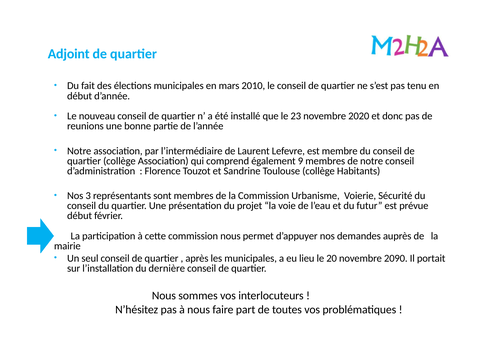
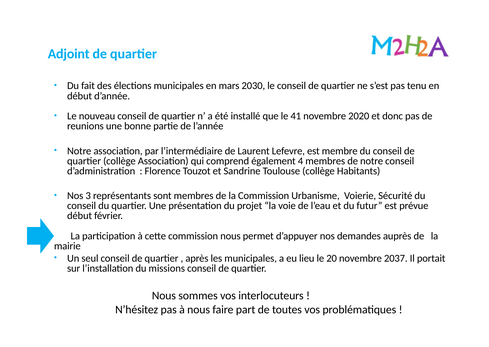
2010: 2010 -> 2030
23: 23 -> 41
9: 9 -> 4
2090: 2090 -> 2037
dernière: dernière -> missions
